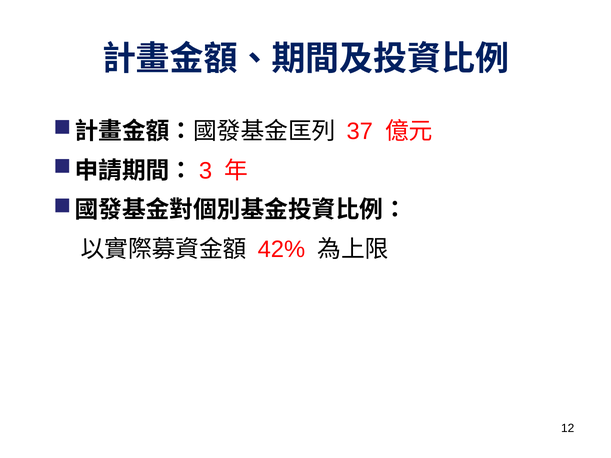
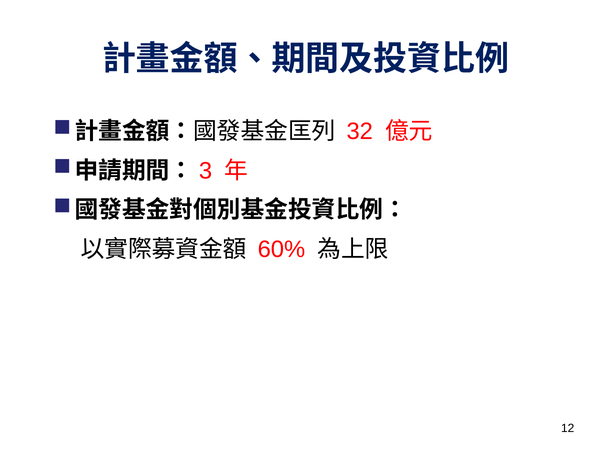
37: 37 -> 32
42%: 42% -> 60%
